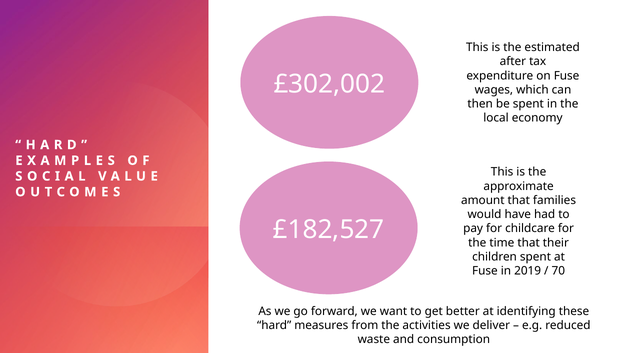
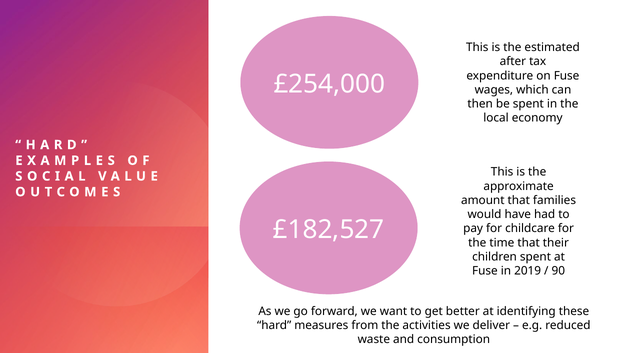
£302,002: £302,002 -> £254,000
70: 70 -> 90
